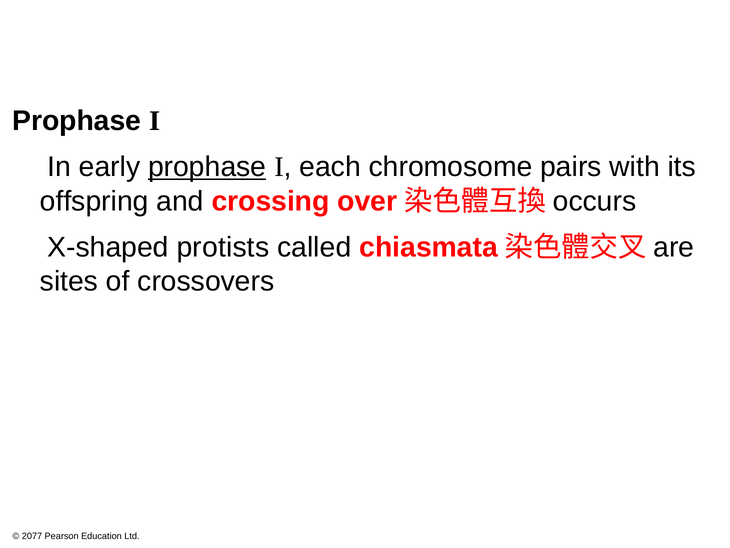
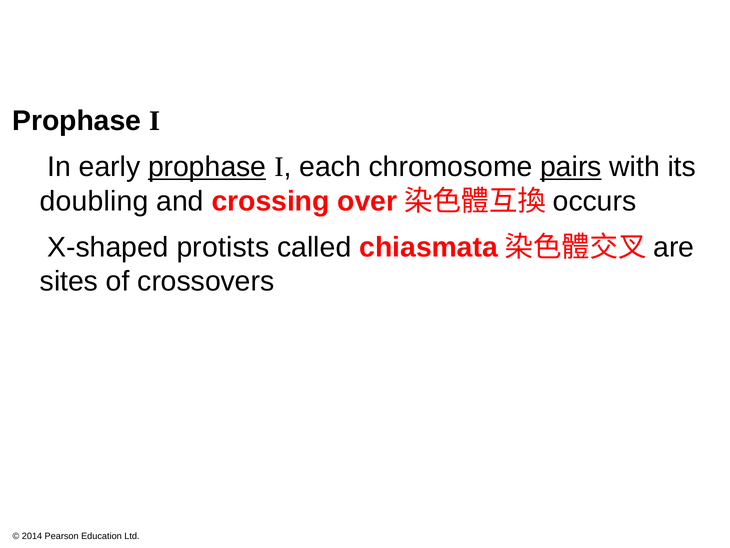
pairs underline: none -> present
offspring: offspring -> doubling
2077: 2077 -> 2014
